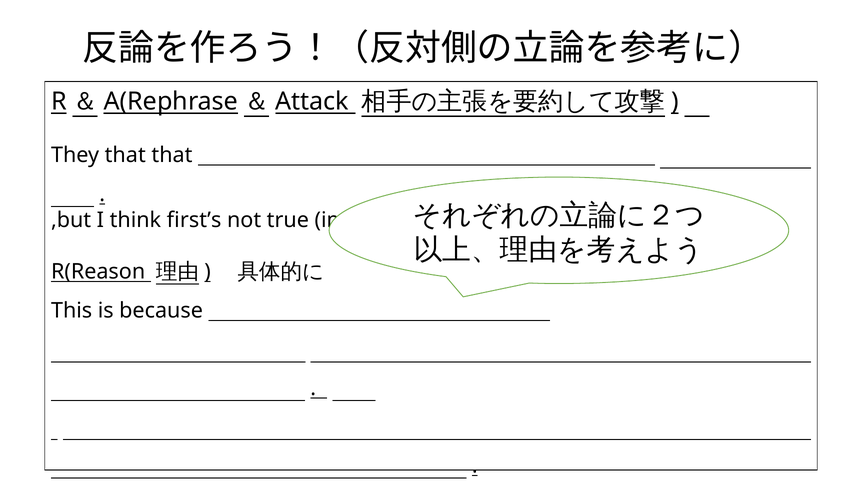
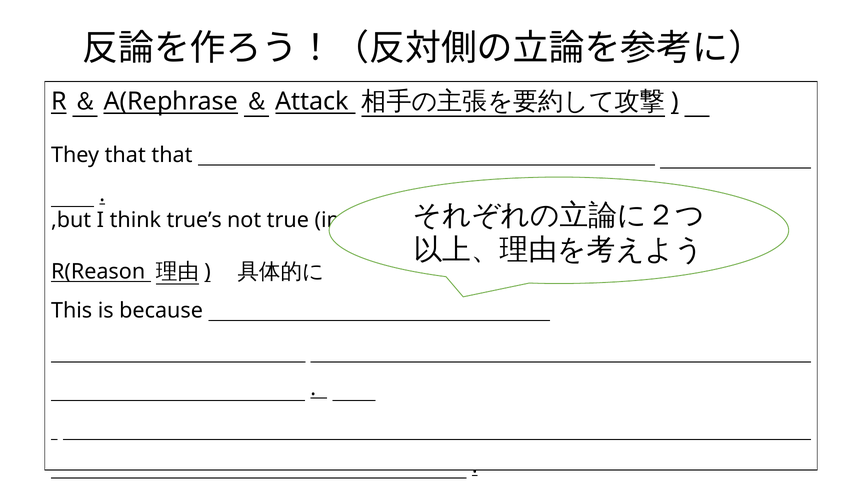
first’s: first’s -> true’s
